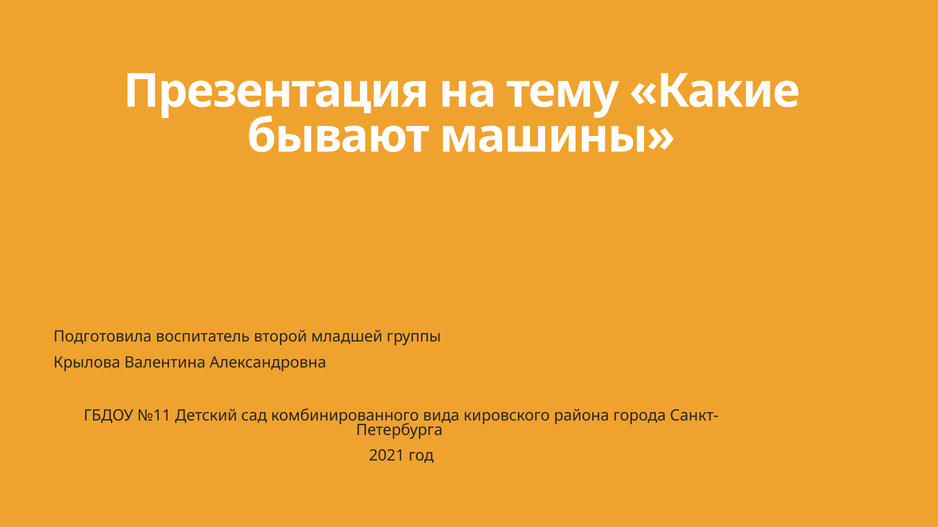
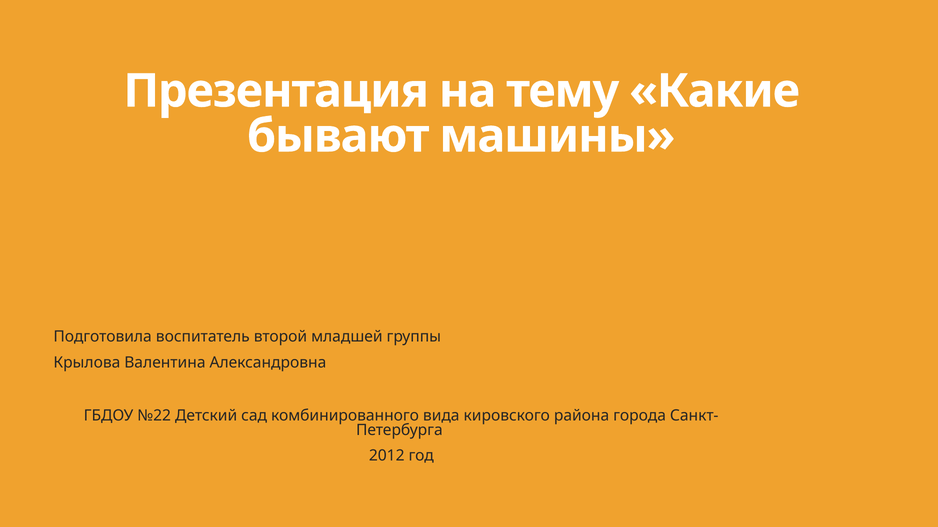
№11: №11 -> №22
2021: 2021 -> 2012
